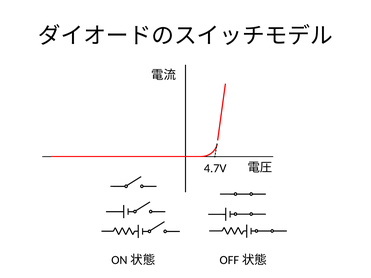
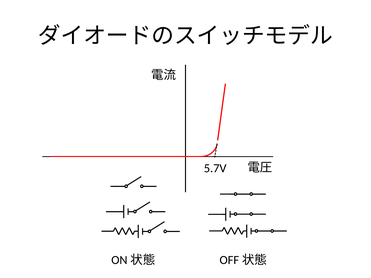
4.7V: 4.7V -> 5.7V
